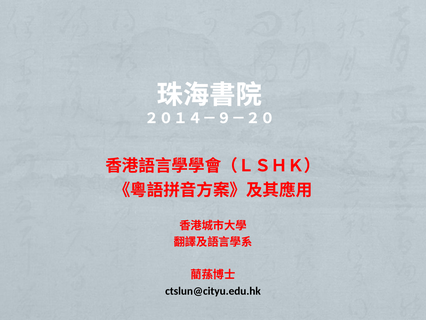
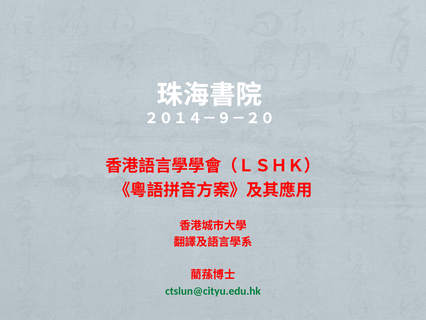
ctslun@cityu.edu.hk colour: black -> green
